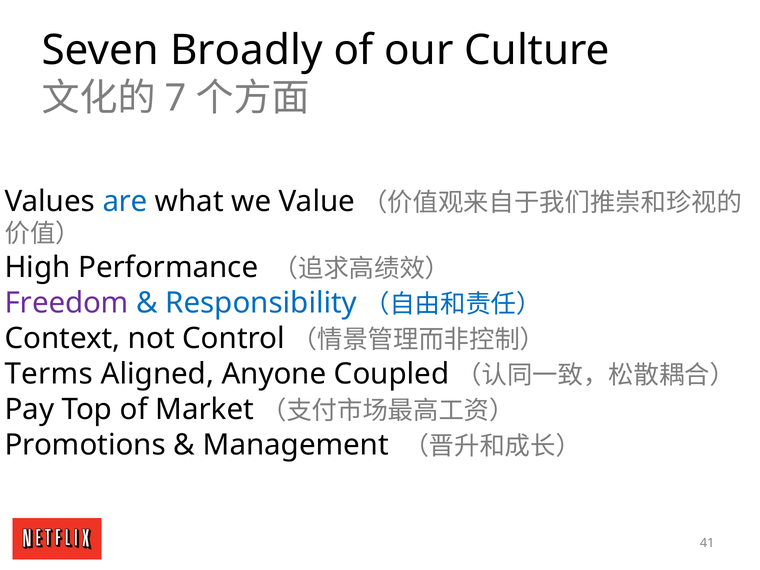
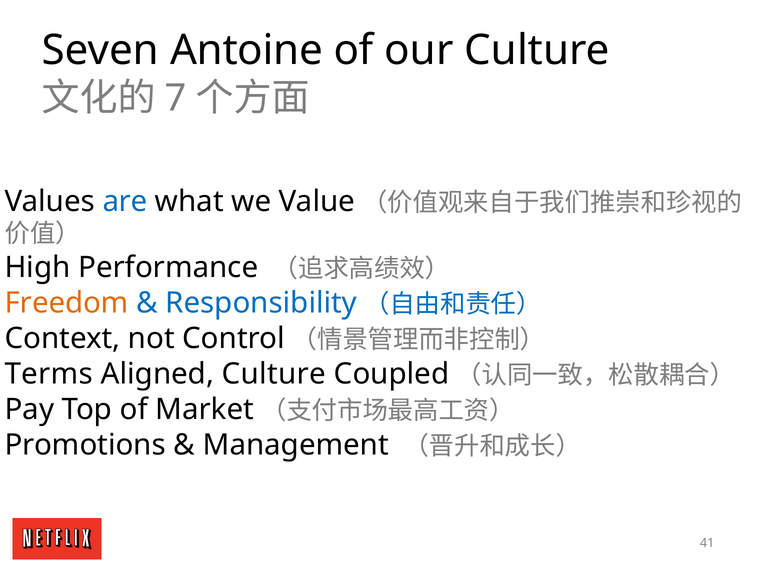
Broadly: Broadly -> Antoine
Freedom colour: purple -> orange
Aligned Anyone: Anyone -> Culture
